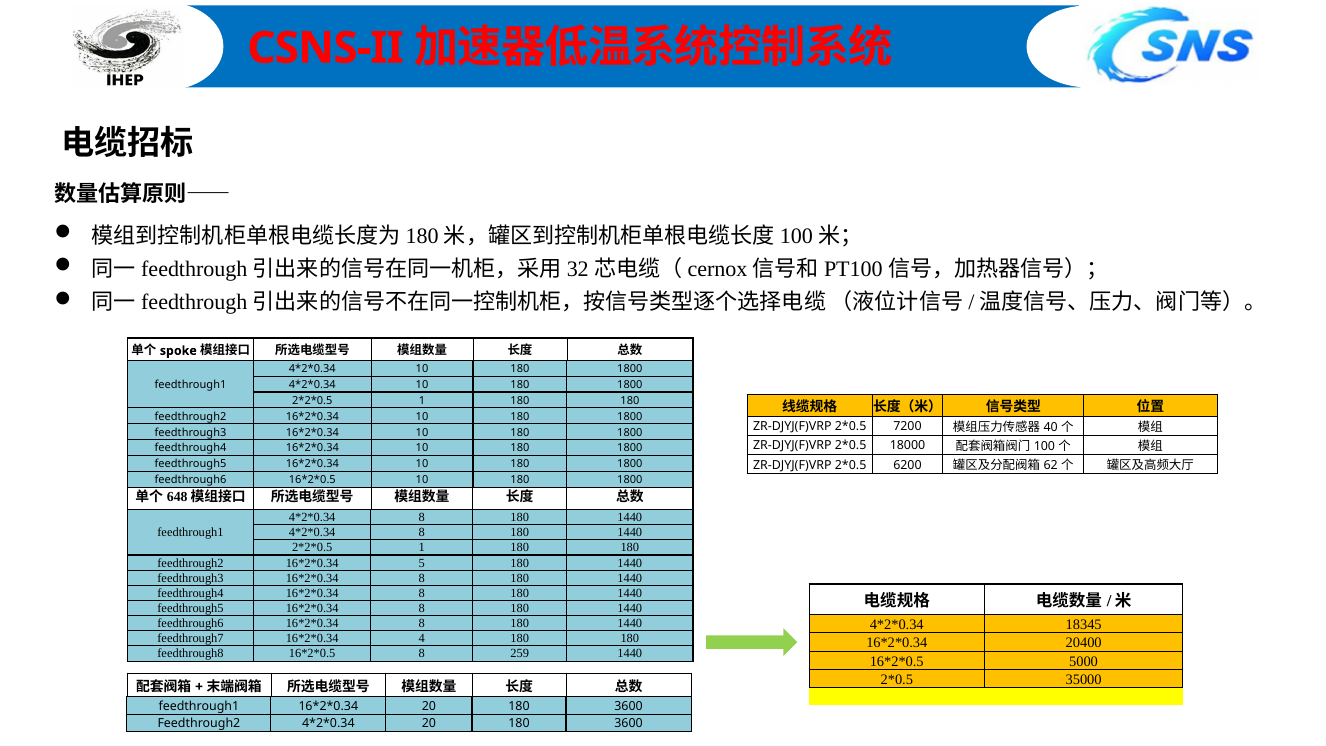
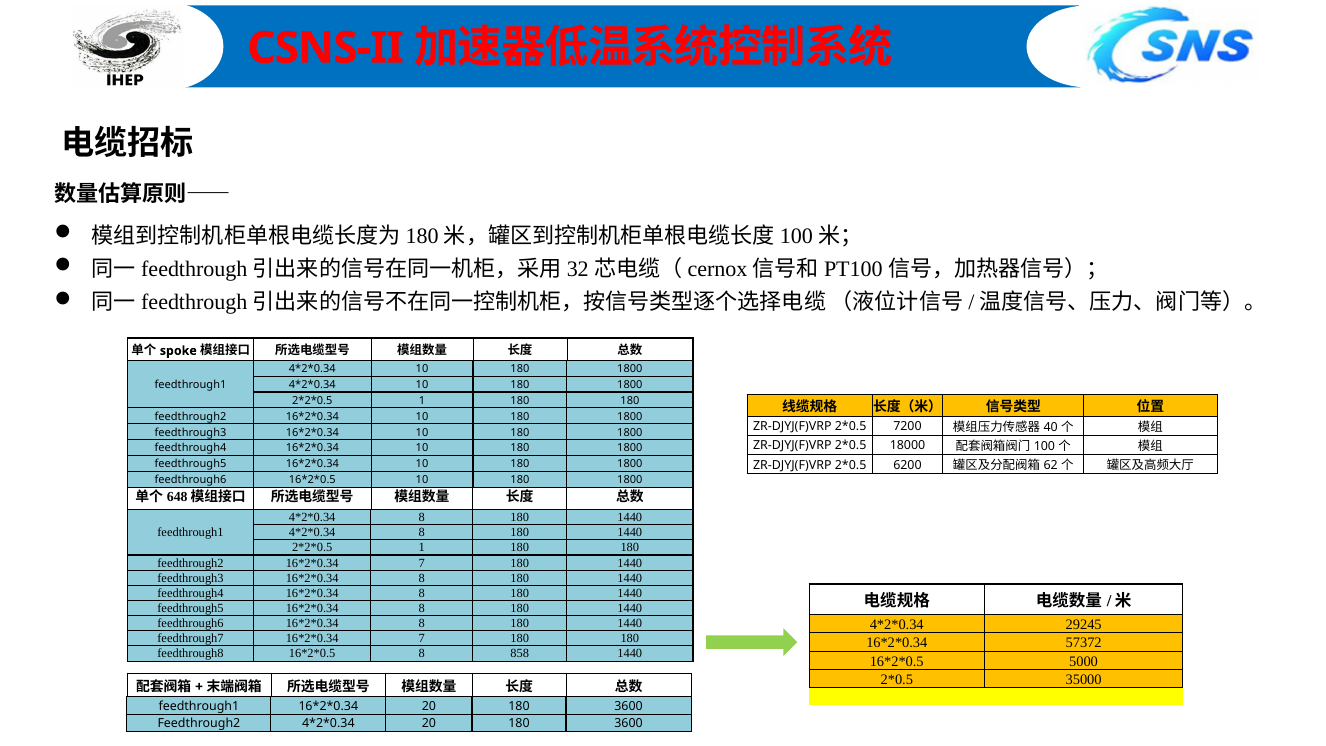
5 at (422, 563): 5 -> 7
18345: 18345 -> 29245
4 at (422, 638): 4 -> 7
20400: 20400 -> 57372
259: 259 -> 858
